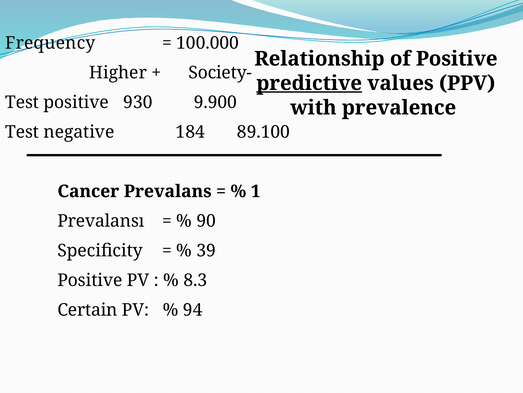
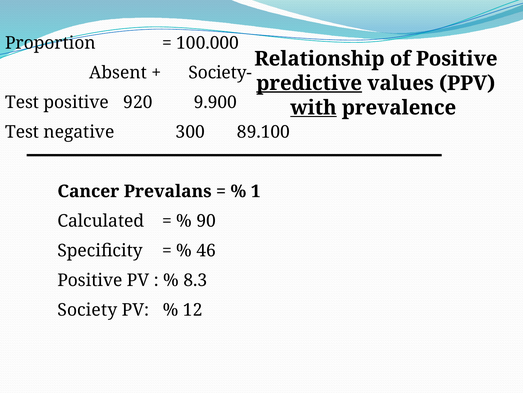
Frequency: Frequency -> Proportion
Higher: Higher -> Absent
930: 930 -> 920
with underline: none -> present
184: 184 -> 300
Prevalansı: Prevalansı -> Calculated
39: 39 -> 46
Certain: Certain -> Society
94: 94 -> 12
